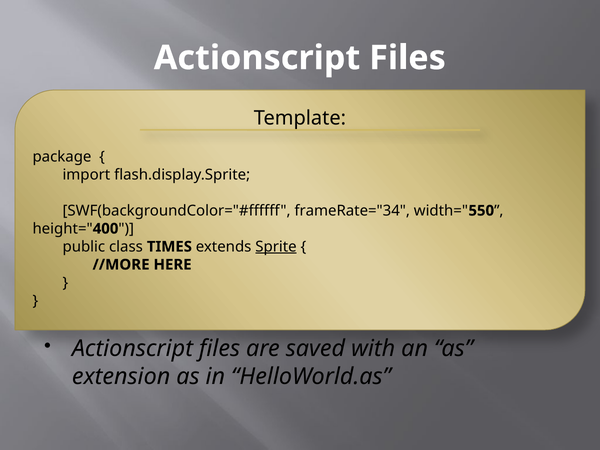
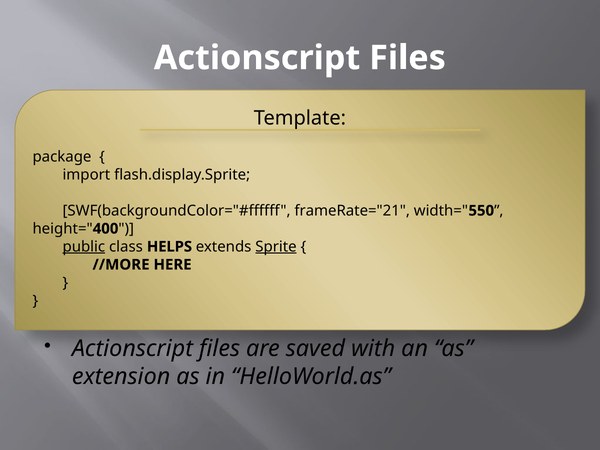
frameRate="34: frameRate="34 -> frameRate="21
public underline: none -> present
TIMES: TIMES -> HELPS
